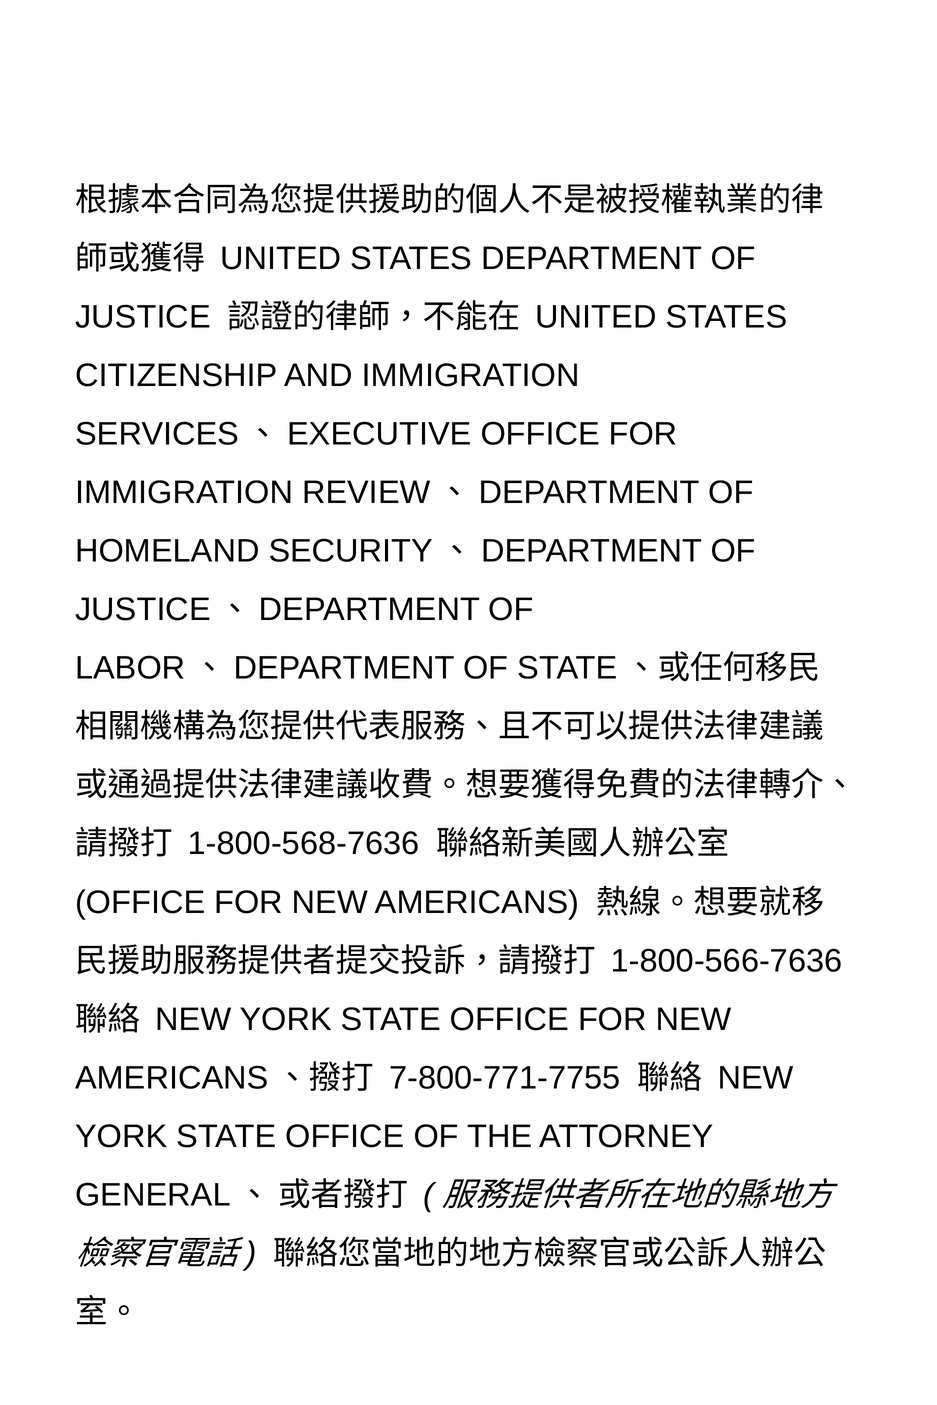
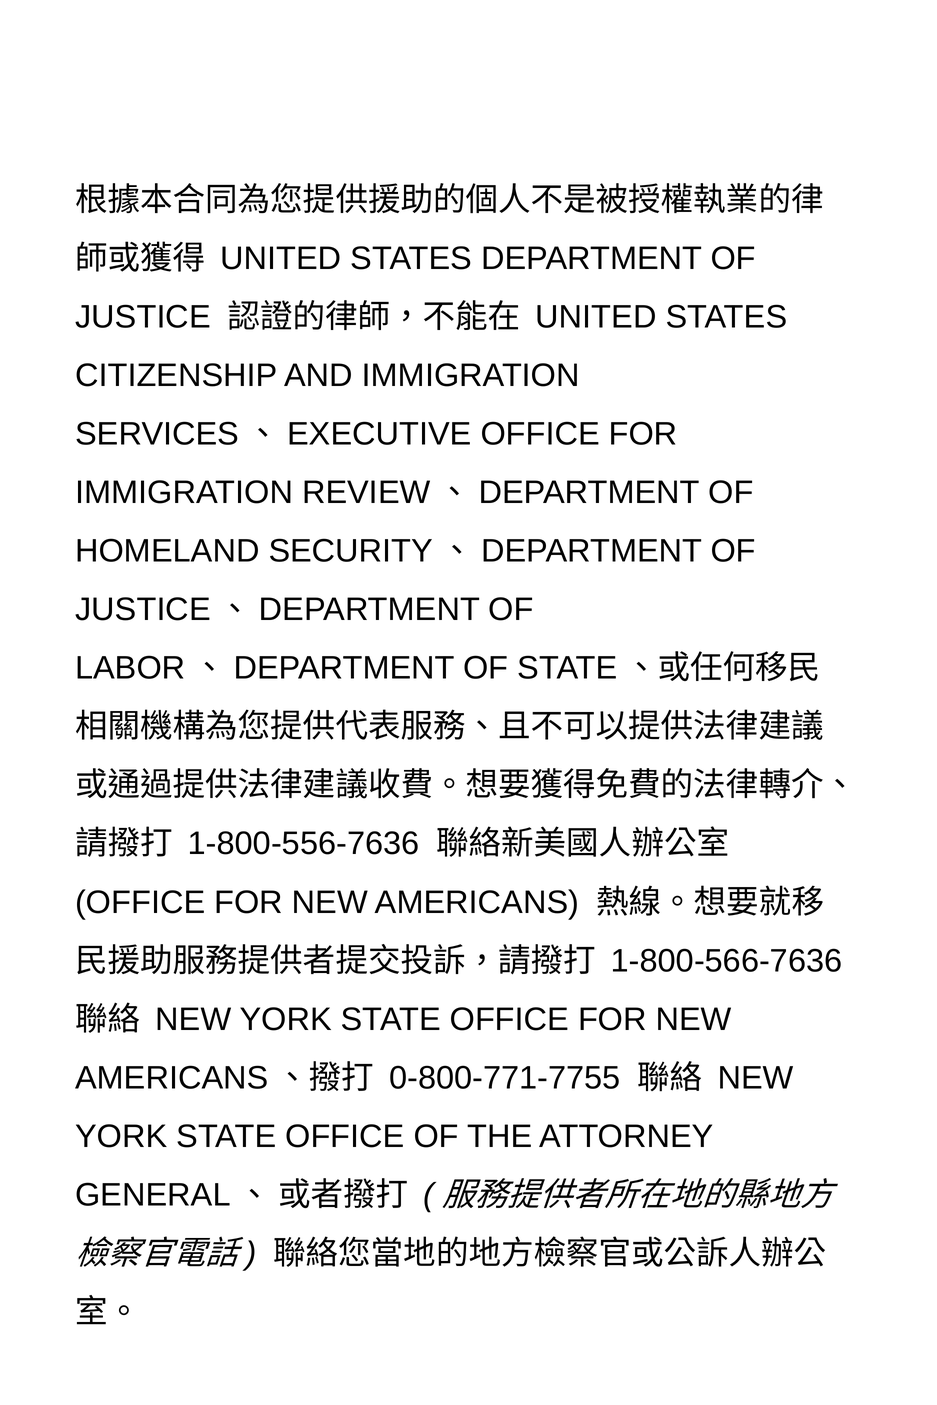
1-800-568-7636: 1-800-568-7636 -> 1-800-556-7636
7-800-771-7755: 7-800-771-7755 -> 0-800-771-7755
